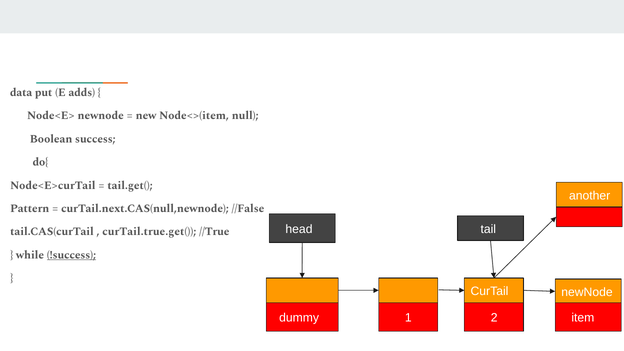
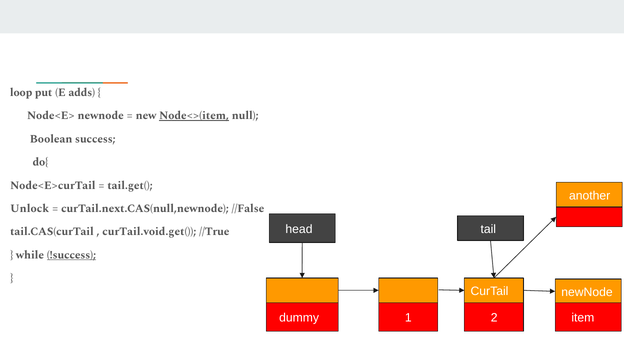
data: data -> loop
Node<>(item underline: none -> present
Pattern: Pattern -> Unlock
curTail.true.get(: curTail.true.get( -> curTail.void.get(
